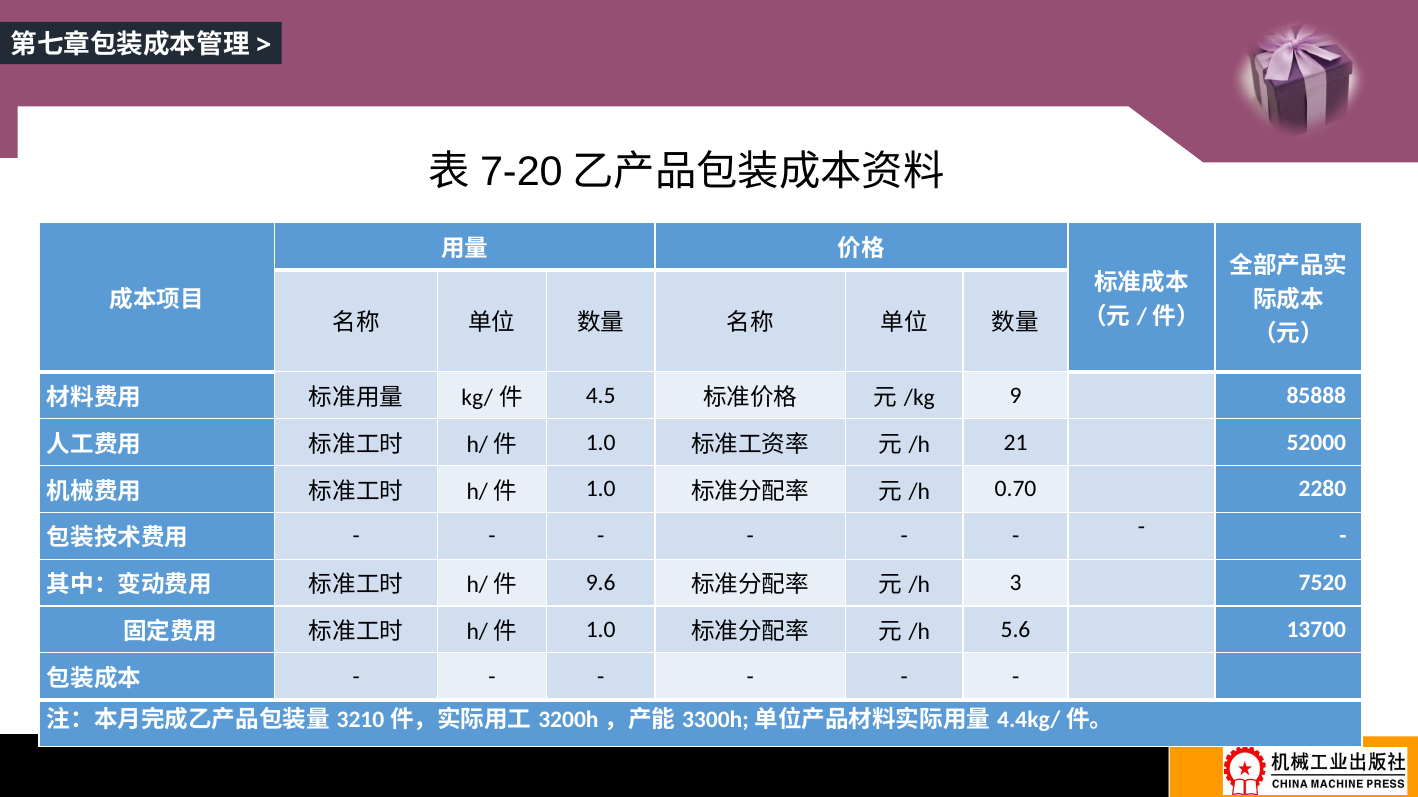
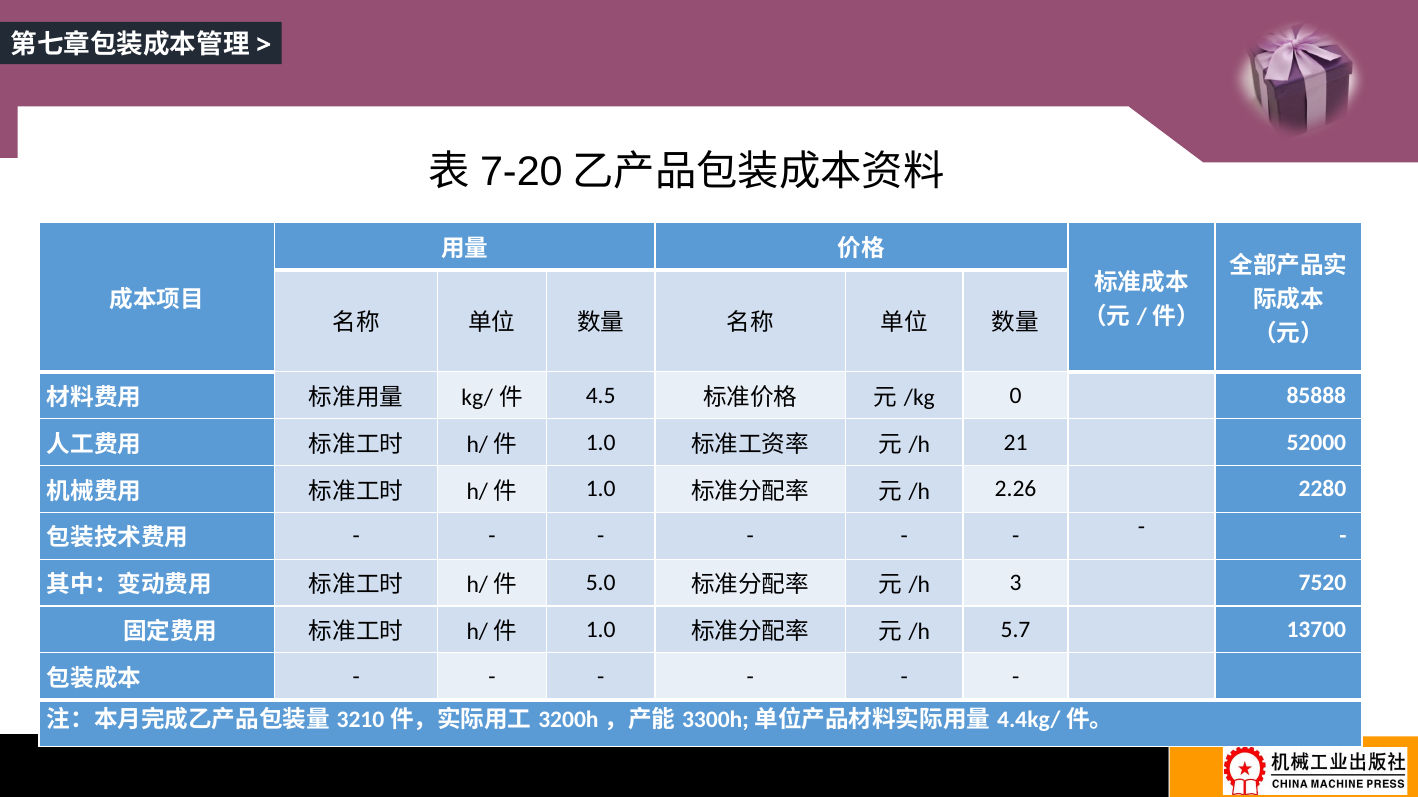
9: 9 -> 0
0.70: 0.70 -> 2.26
9.6: 9.6 -> 5.0
5.6: 5.6 -> 5.7
